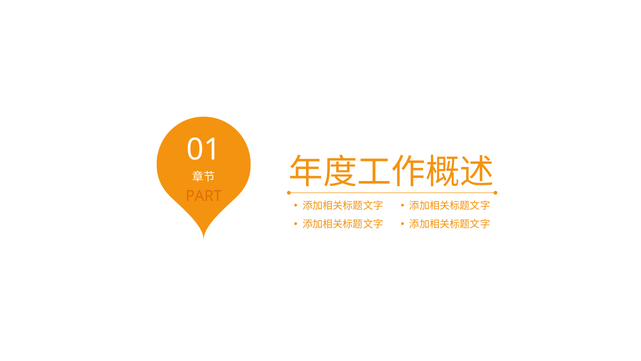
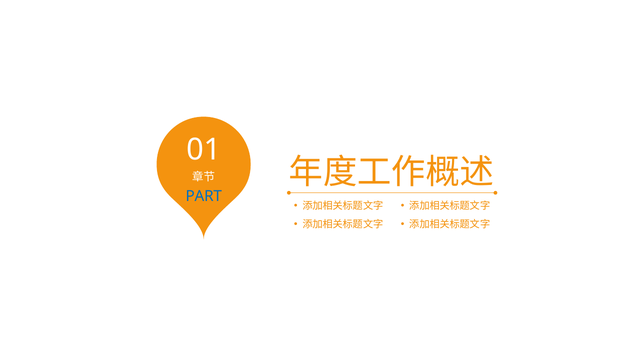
PART colour: orange -> blue
